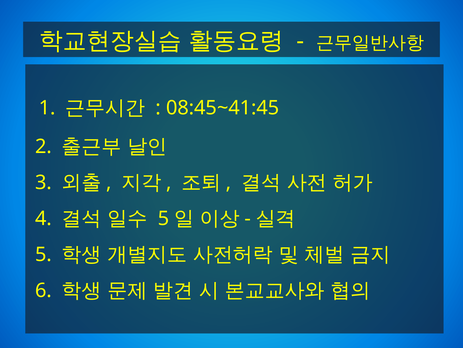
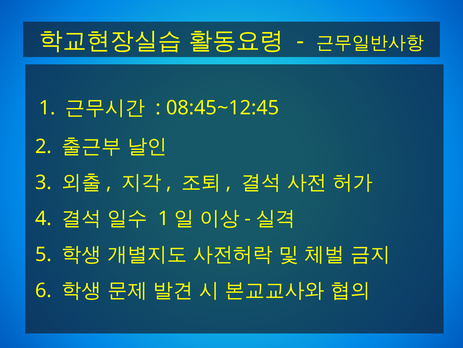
08:45~41:45: 08:45~41:45 -> 08:45~12:45
5 at (164, 218): 5 -> 1
